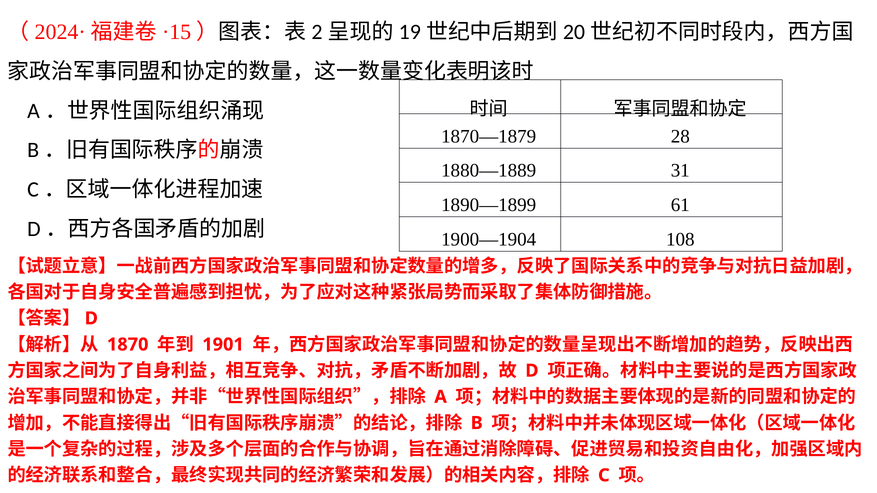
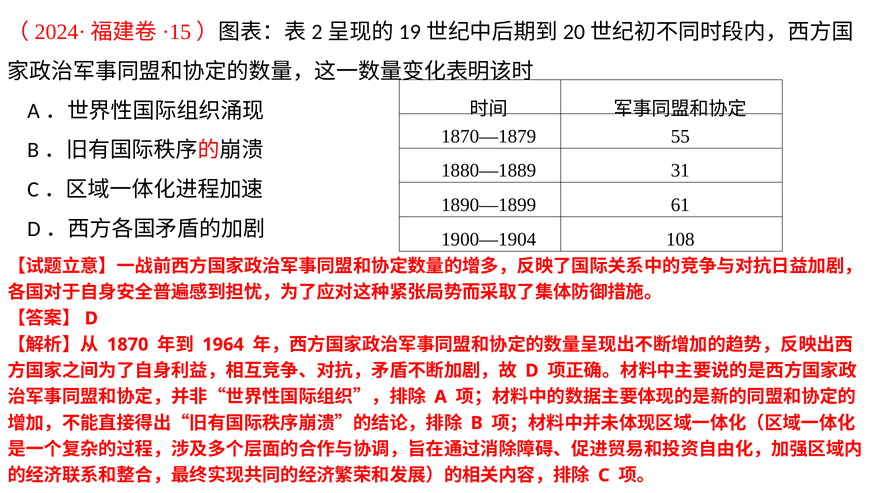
28: 28 -> 55
1901: 1901 -> 1964
